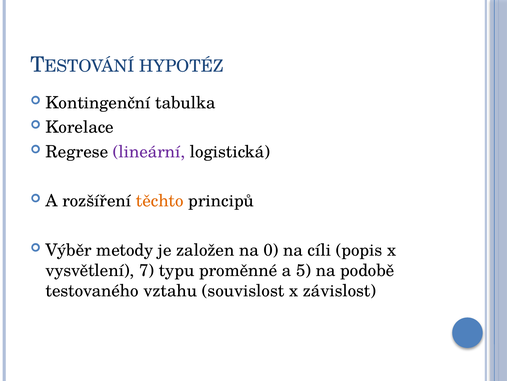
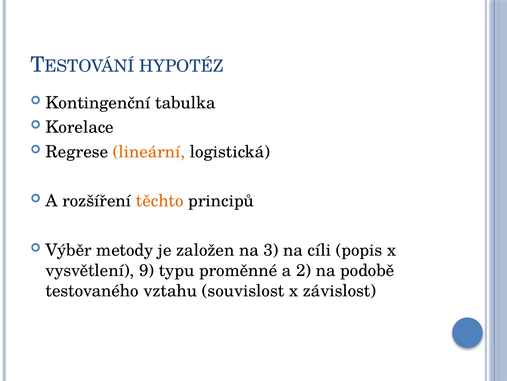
lineární colour: purple -> orange
0: 0 -> 3
7: 7 -> 9
5: 5 -> 2
